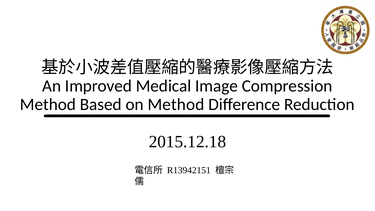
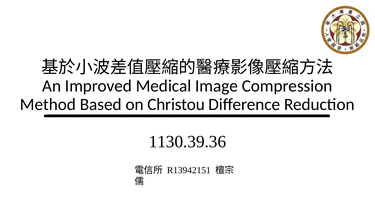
on Method: Method -> Christou
2015.12.18: 2015.12.18 -> 1130.39.36
